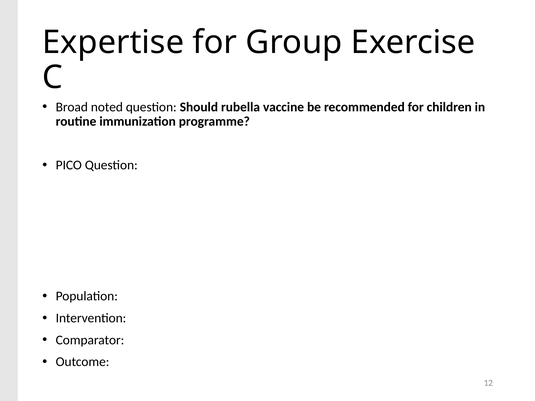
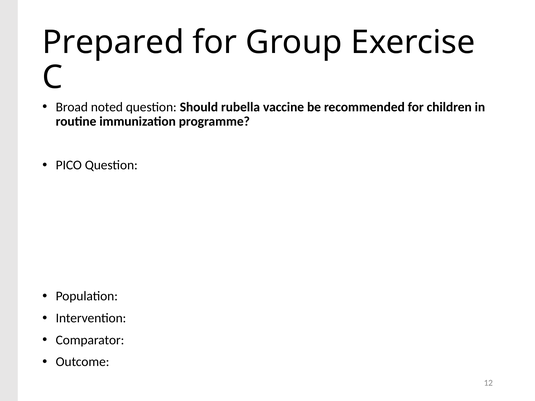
Expertise: Expertise -> Prepared
